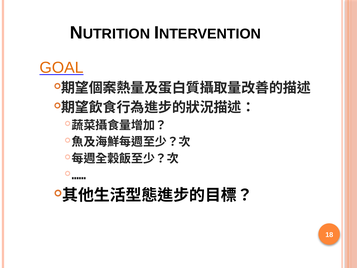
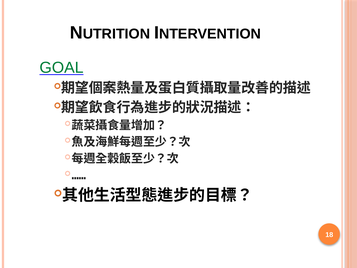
GOAL colour: orange -> green
